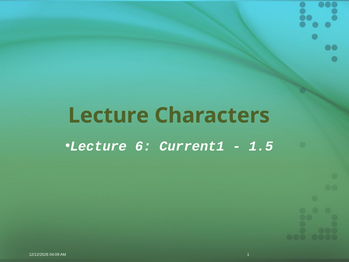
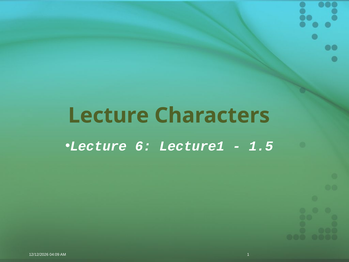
Current1: Current1 -> Lecture1
